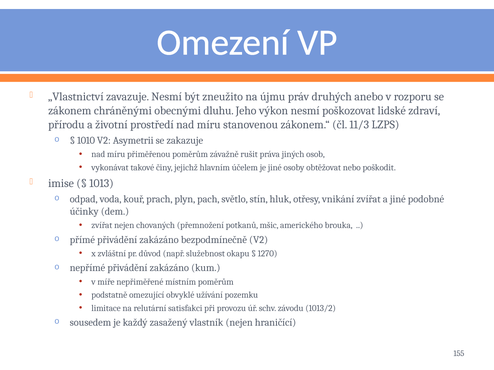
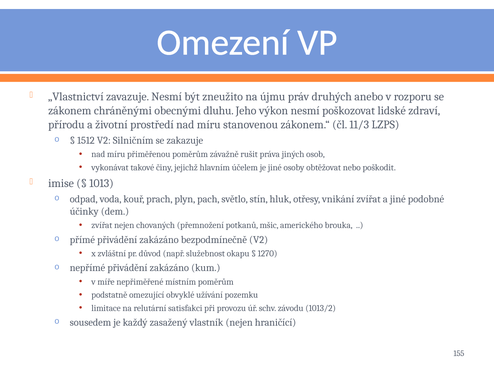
1010: 1010 -> 1512
Asymetrii: Asymetrii -> Silničním
